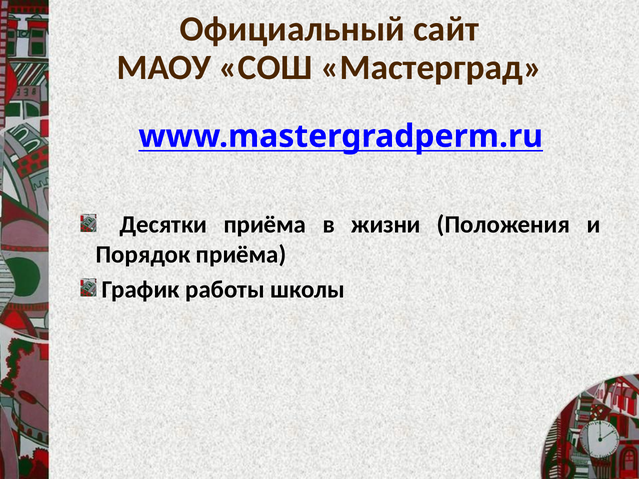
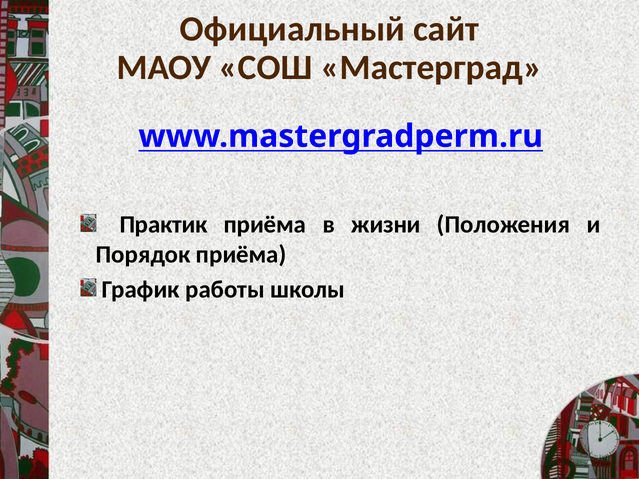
Десятки: Десятки -> Практик
